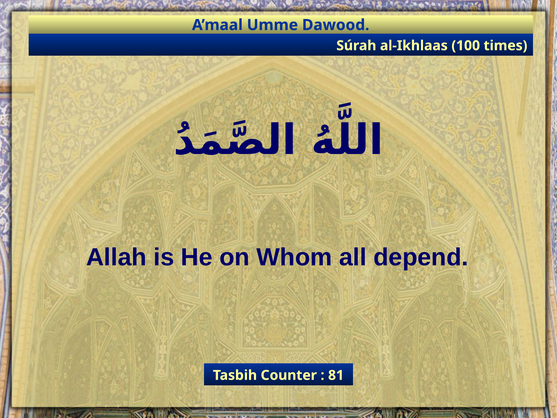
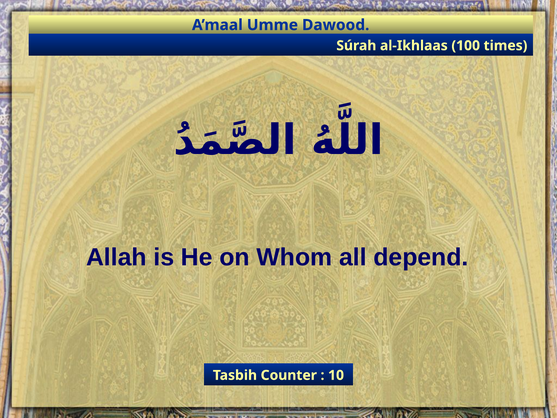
81: 81 -> 10
